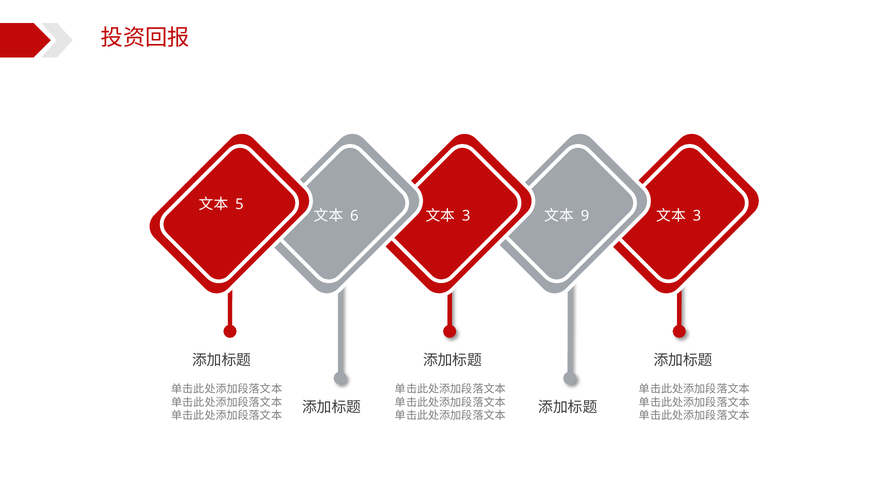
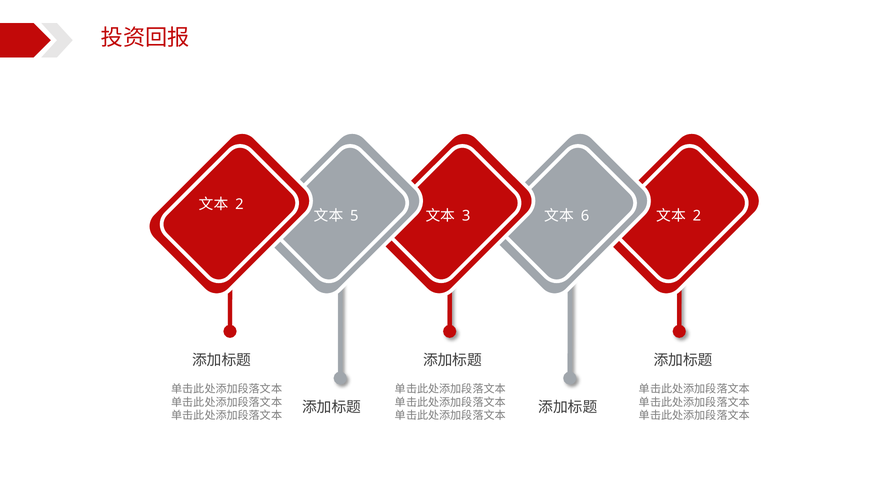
5 at (239, 205): 5 -> 2
6: 6 -> 5
9: 9 -> 6
3 at (697, 216): 3 -> 2
